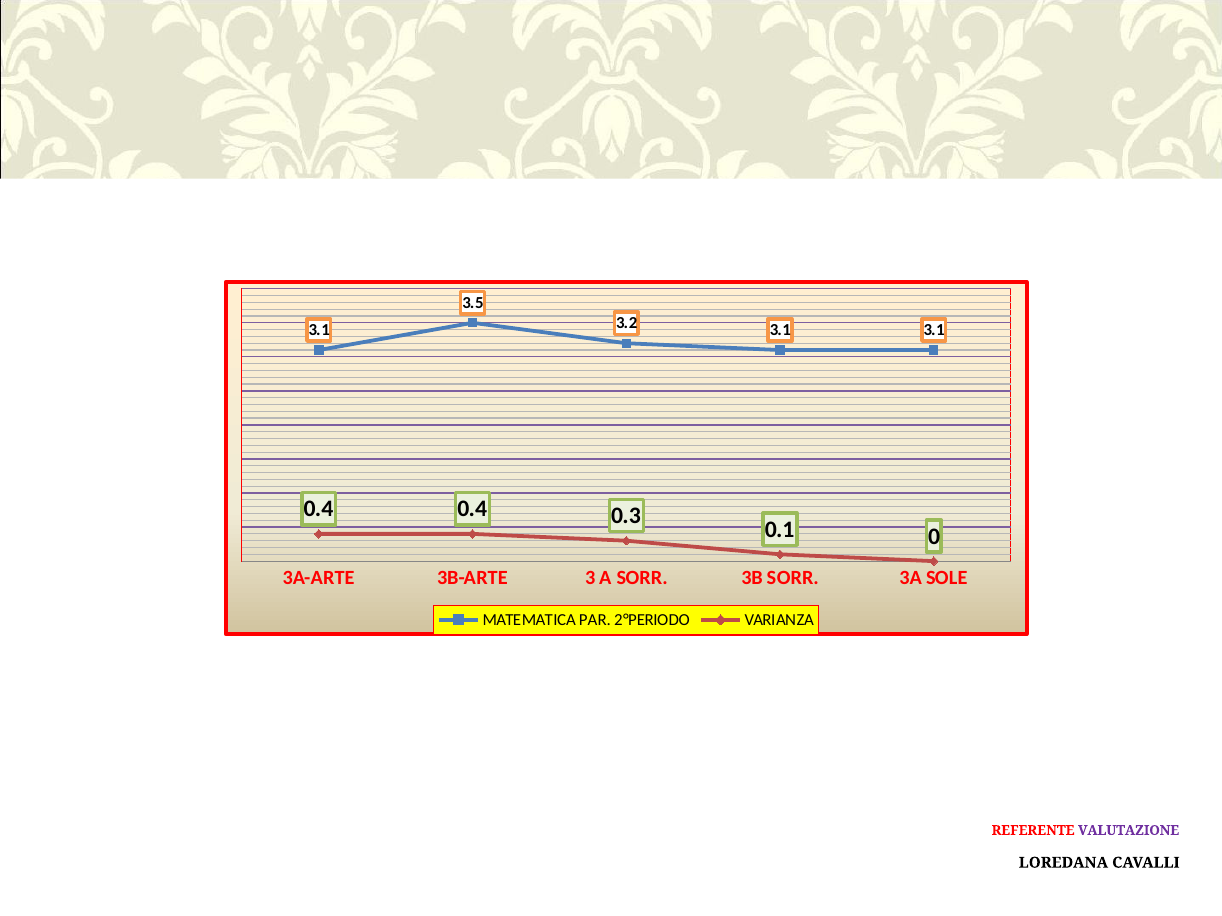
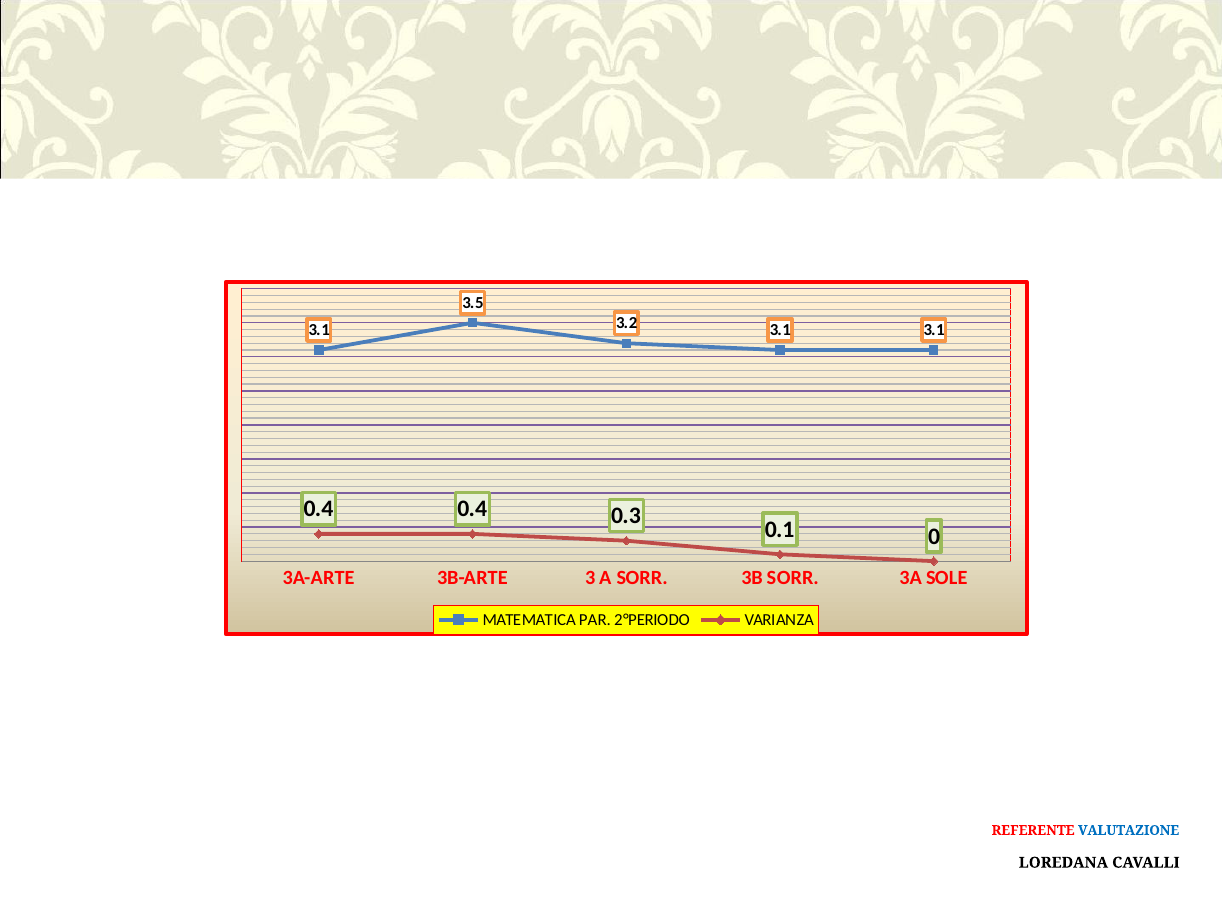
VALUTAZIONE colour: purple -> blue
